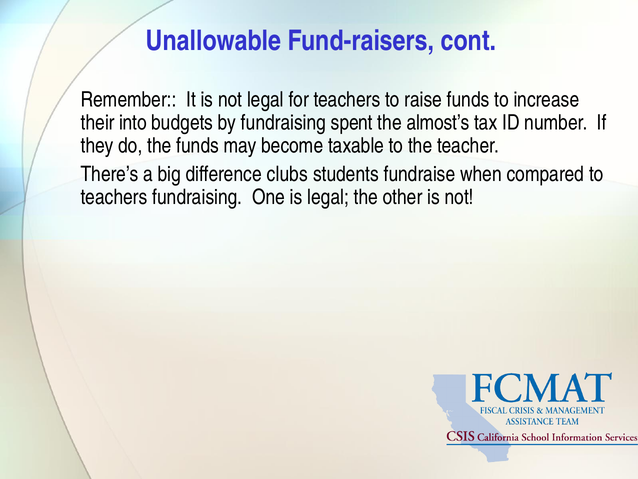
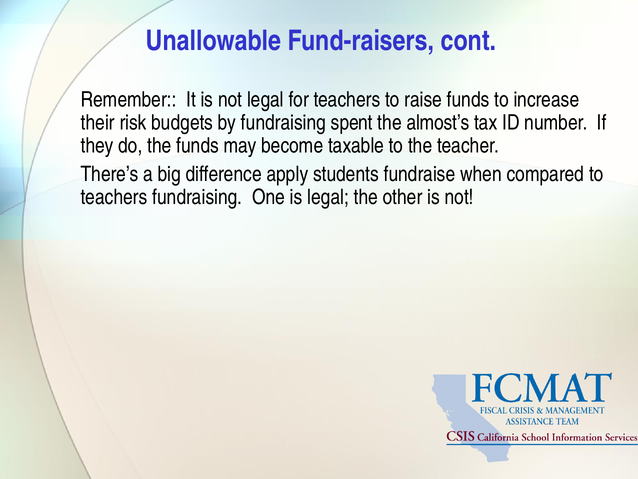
into: into -> risk
clubs: clubs -> apply
